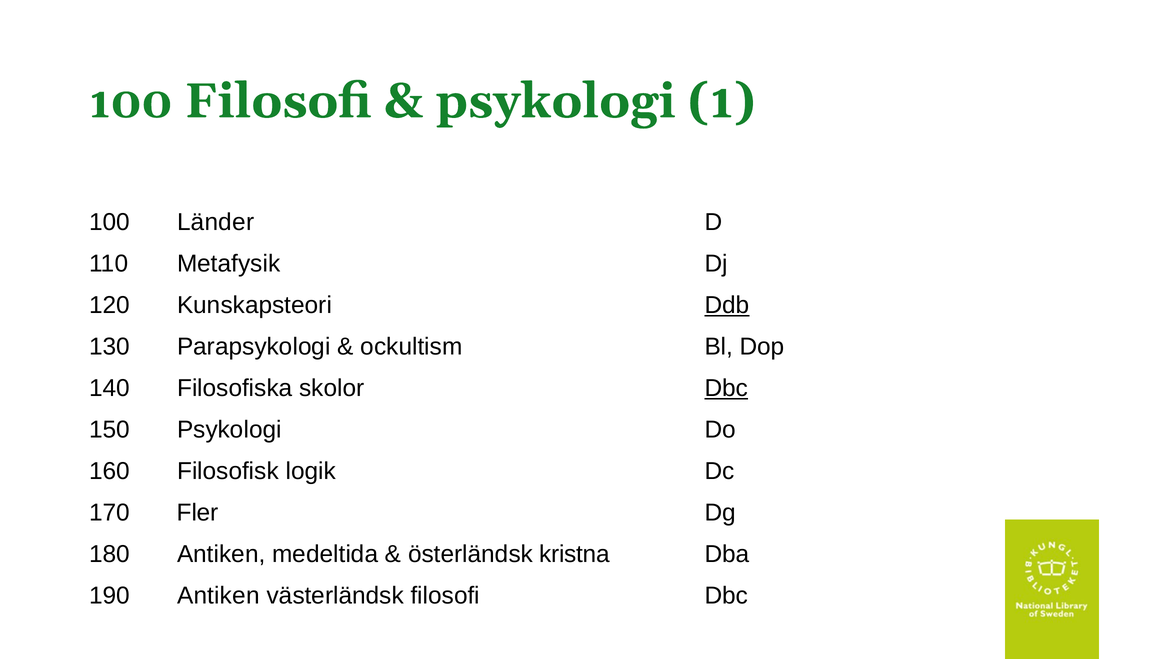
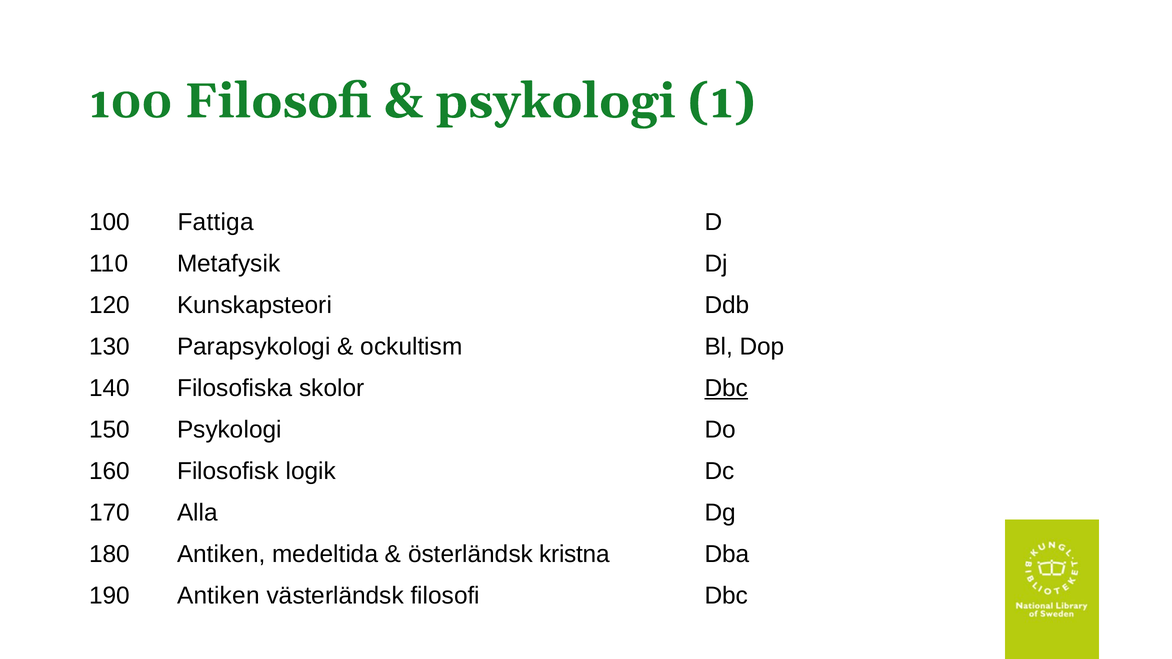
Länder: Länder -> Fattiga
Ddb underline: present -> none
Fler: Fler -> Alla
